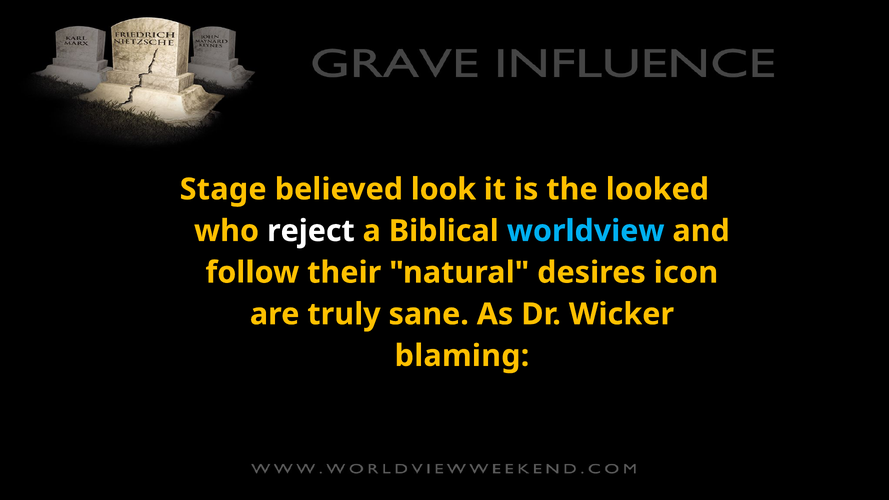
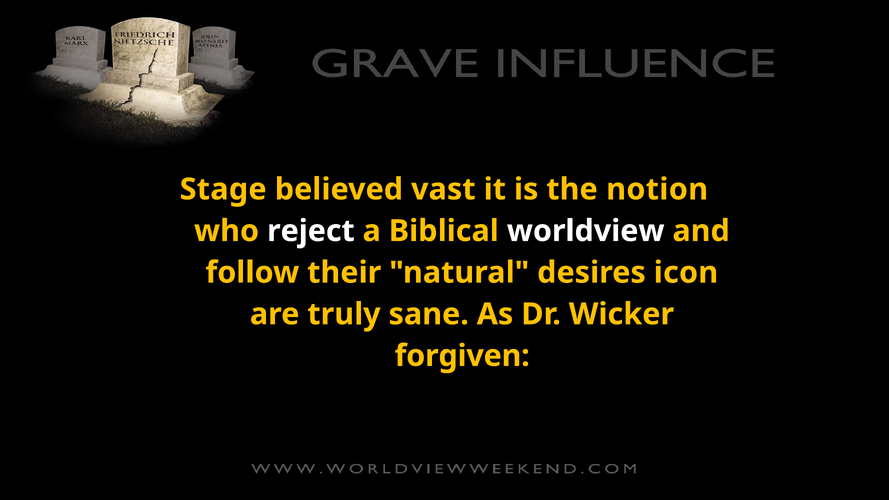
look: look -> vast
looked: looked -> notion
worldview colour: light blue -> white
blaming: blaming -> forgiven
